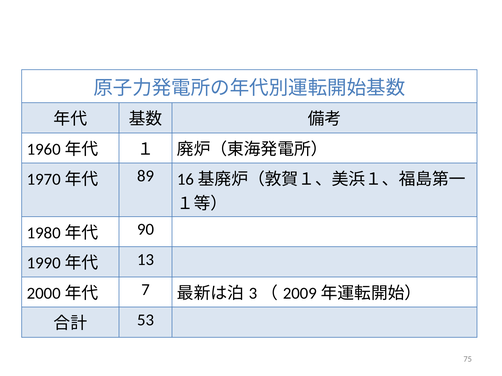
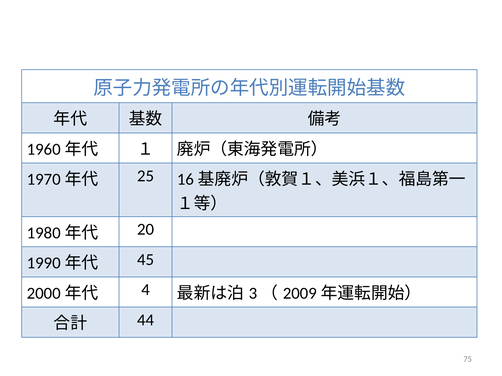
89: 89 -> 25
90: 90 -> 20
13: 13 -> 45
7: 7 -> 4
53: 53 -> 44
